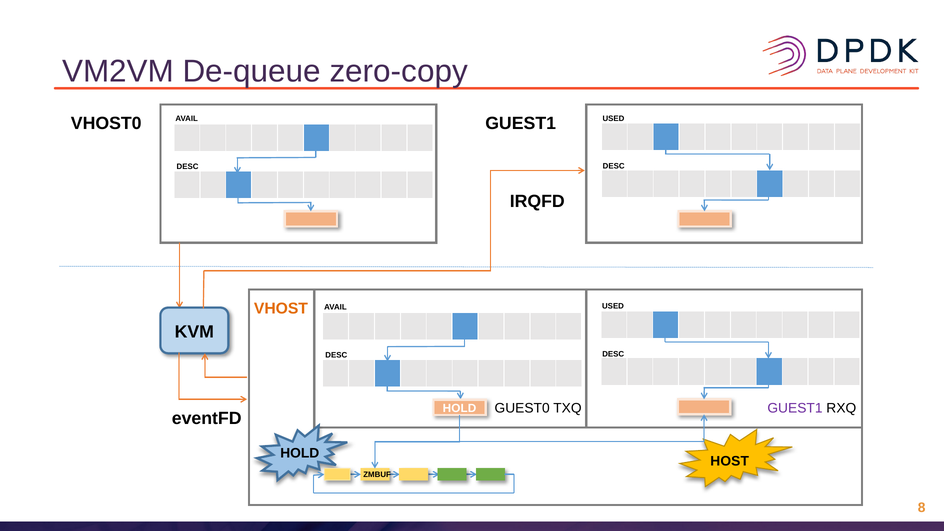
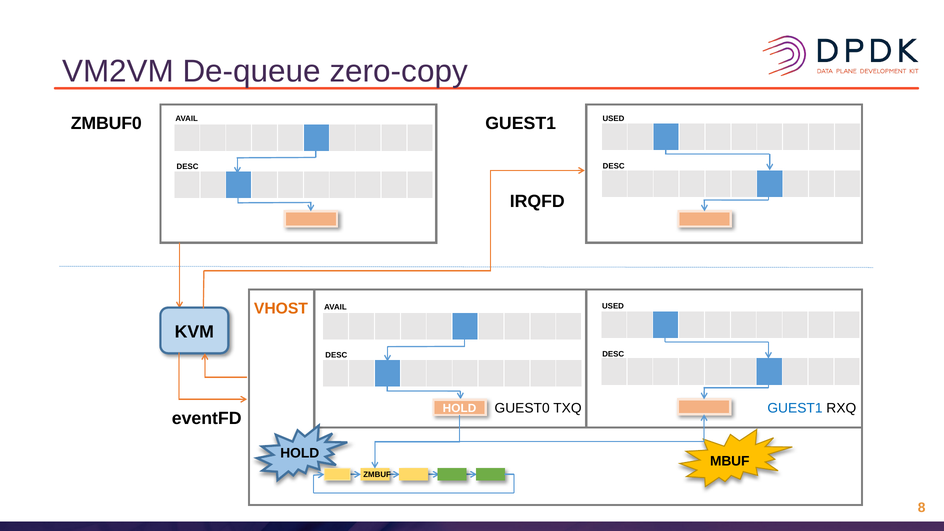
VHOST0: VHOST0 -> ZMBUF0
GUEST1 at (795, 408) colour: purple -> blue
HOST: HOST -> MBUF
